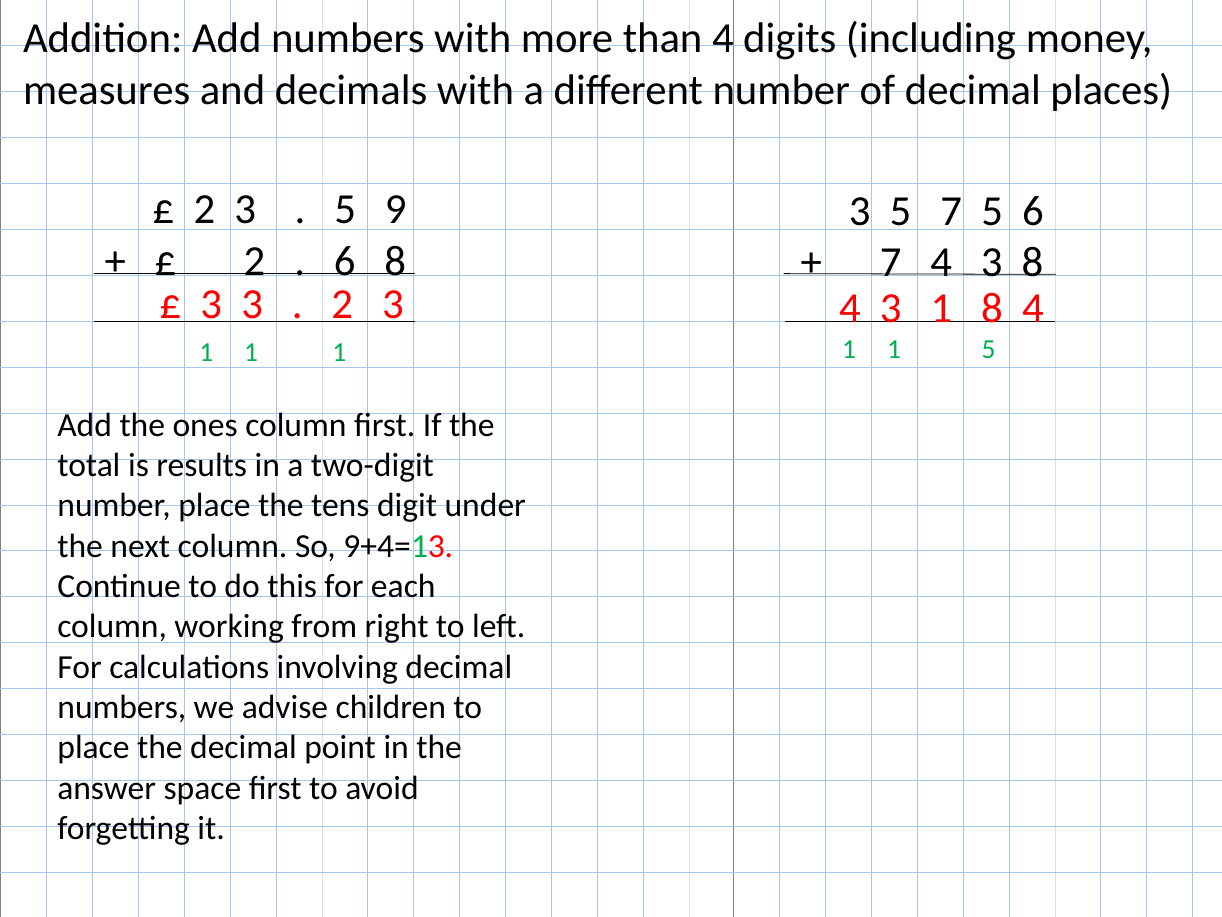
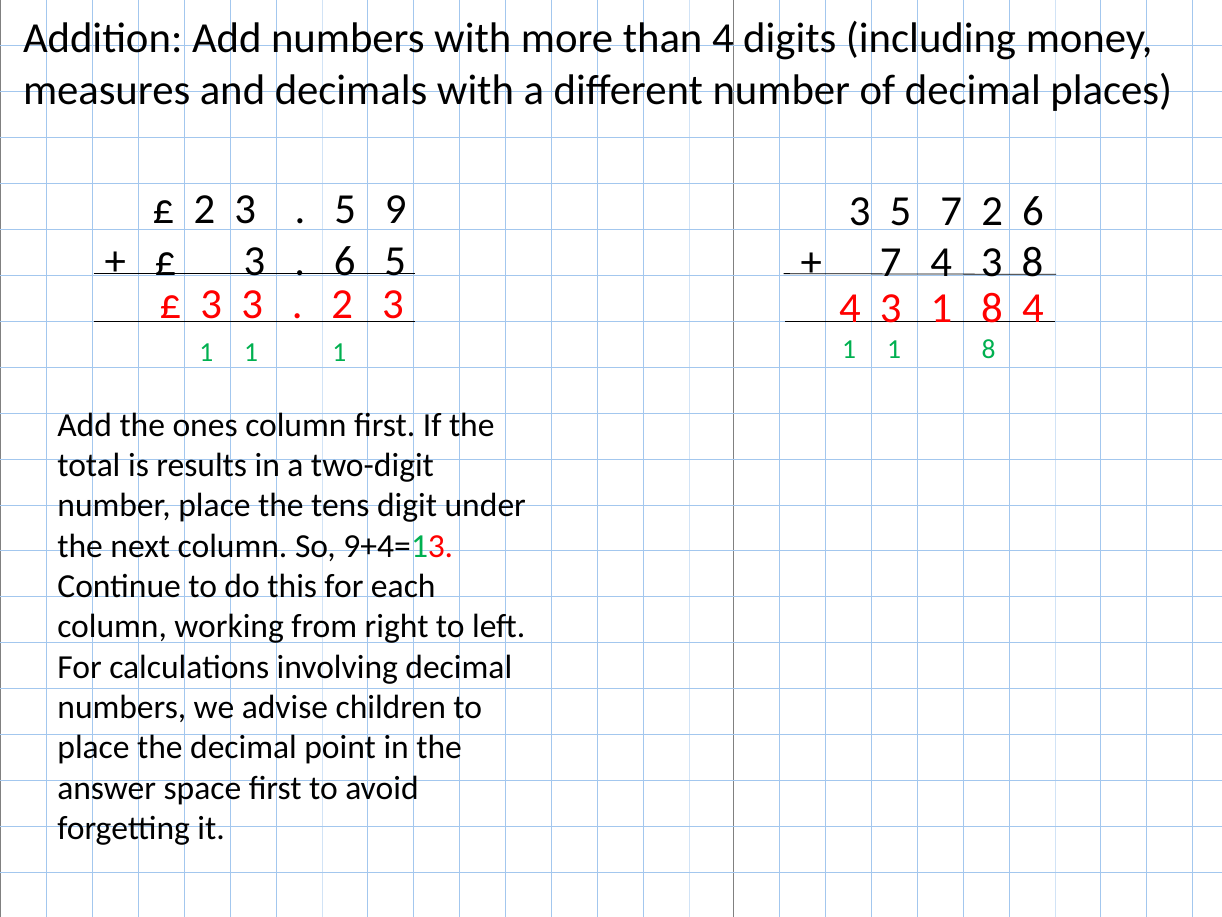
7 5: 5 -> 2
2 at (255, 261): 2 -> 3
6 8: 8 -> 5
1 1 5: 5 -> 8
